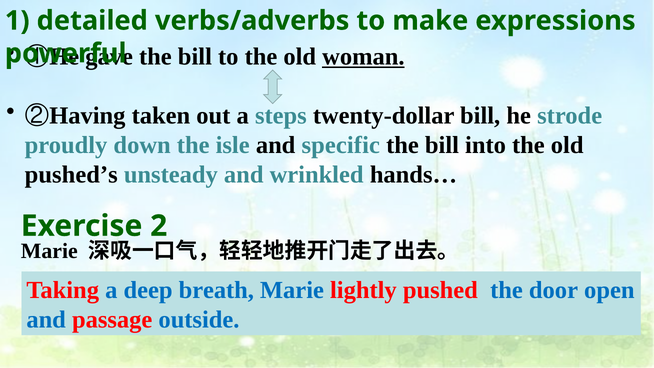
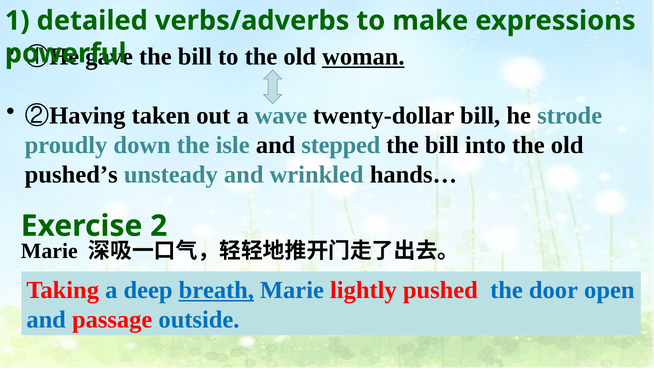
steps: steps -> wave
specific: specific -> stepped
breath underline: none -> present
